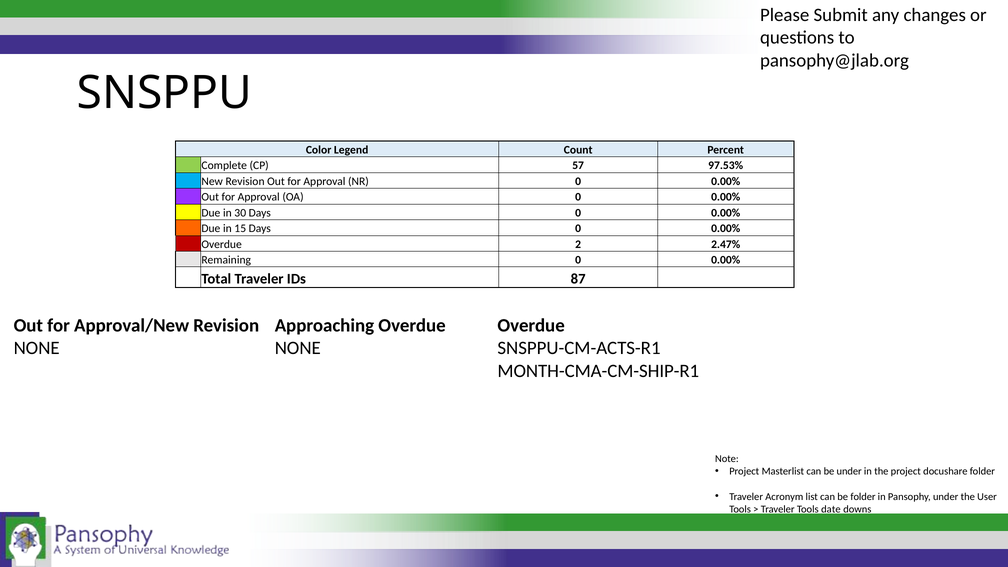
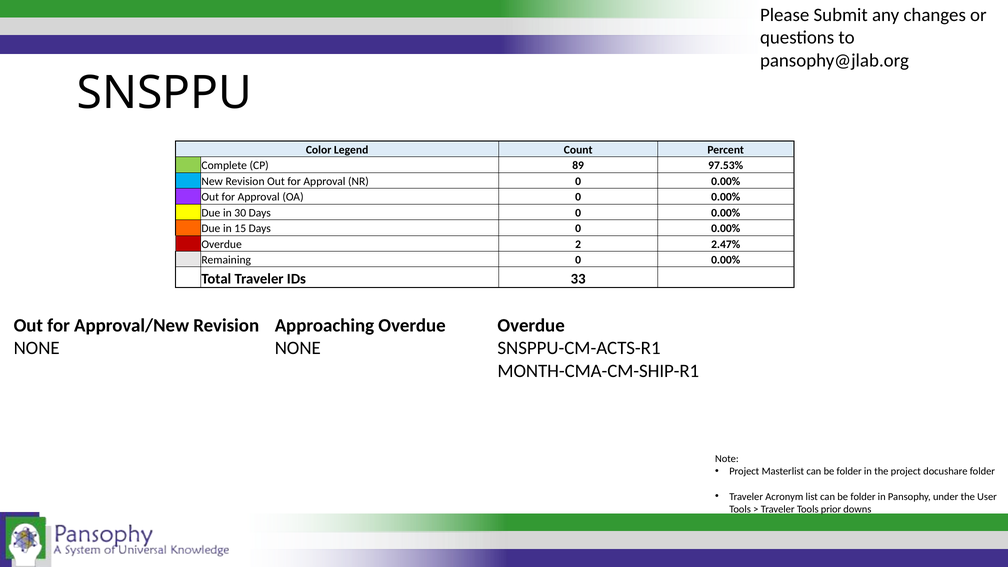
57: 57 -> 89
87: 87 -> 33
Masterlist can be under: under -> folder
date: date -> prior
